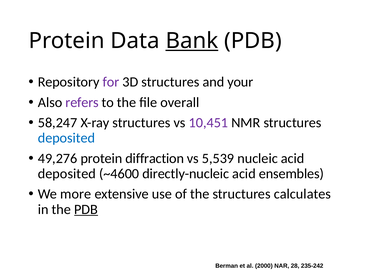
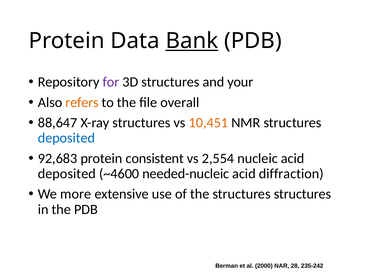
refers colour: purple -> orange
58,247: 58,247 -> 88,647
10,451 colour: purple -> orange
49,276: 49,276 -> 92,683
diffraction: diffraction -> consistent
5,539: 5,539 -> 2,554
directly-nucleic: directly-nucleic -> needed-nucleic
ensembles: ensembles -> diffraction
structures calculates: calculates -> structures
PDB at (86, 210) underline: present -> none
